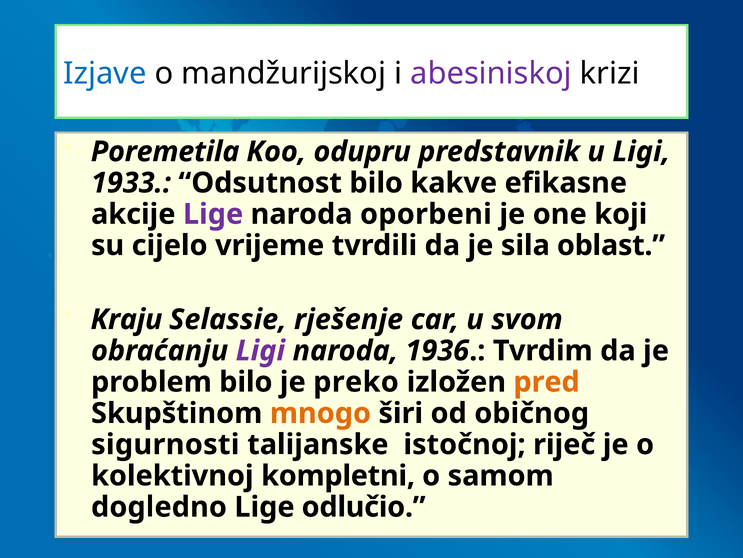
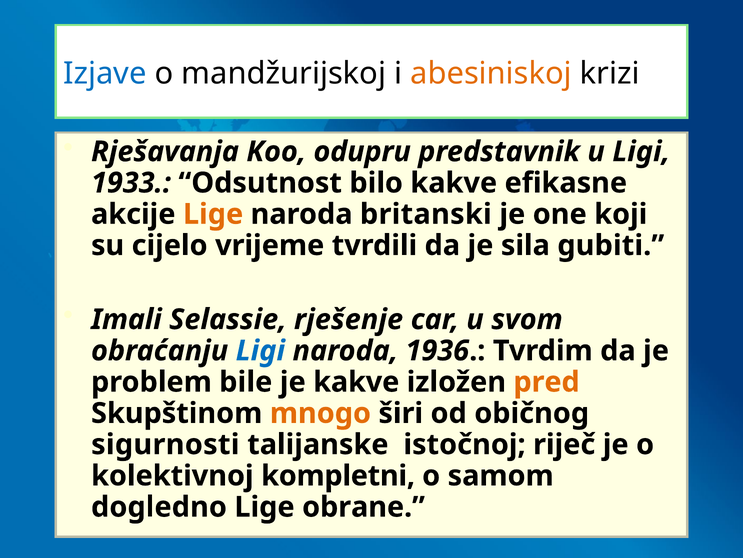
abesiniskoj colour: purple -> orange
Poremetila: Poremetila -> Rješavanja
Lige at (213, 214) colour: purple -> orange
oporbeni: oporbeni -> britanski
oblast: oblast -> gubiti
Kraju: Kraju -> Imali
Ligi at (260, 350) colour: purple -> blue
problem bilo: bilo -> bile
je preko: preko -> kakve
odlučio: odlučio -> obrane
